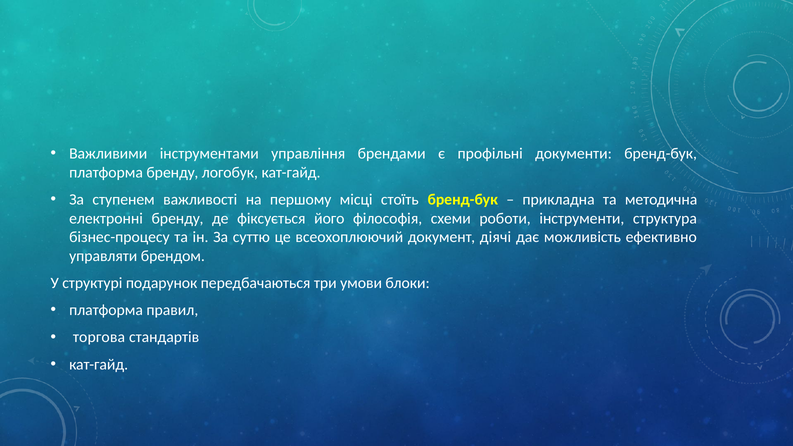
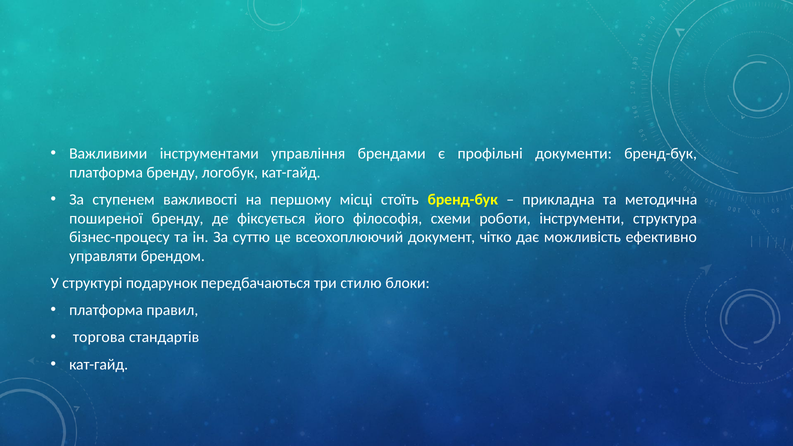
електронні: електронні -> поширеної
діячі: діячі -> чітко
умови: умови -> стилю
